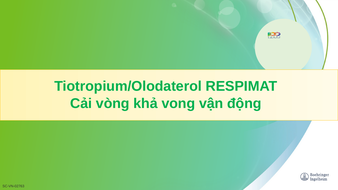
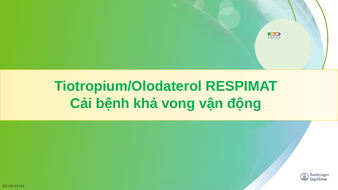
vòng: vòng -> bệnh
